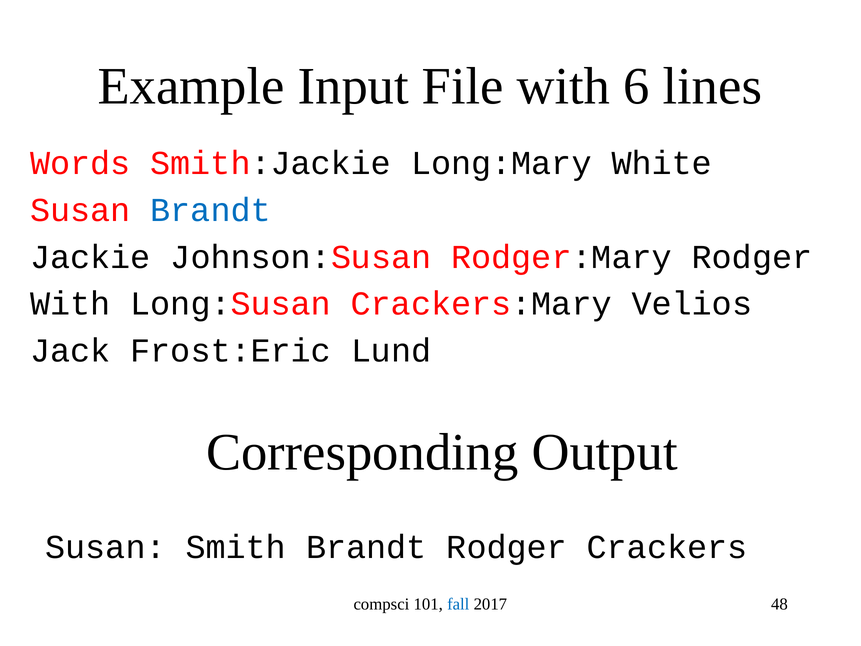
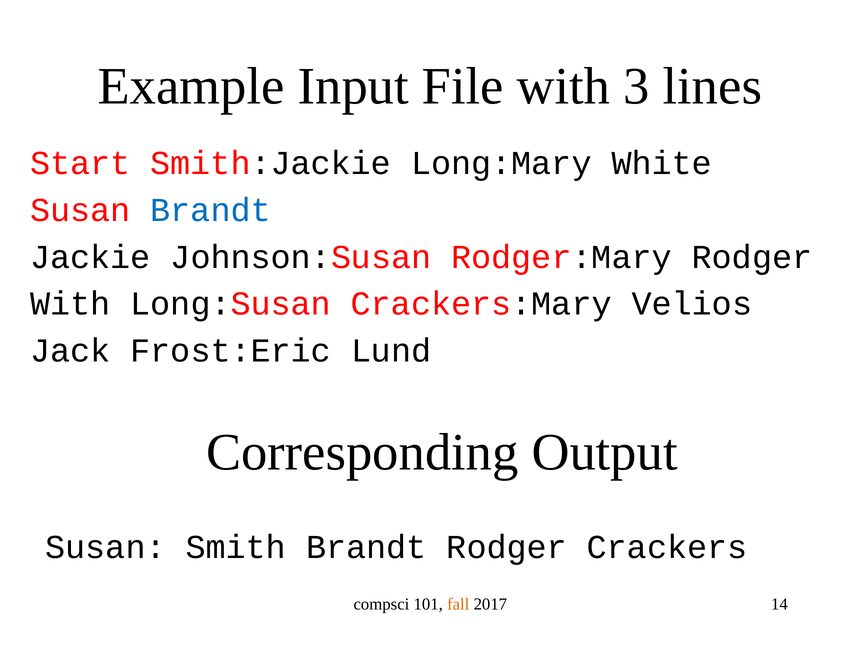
6: 6 -> 3
Words: Words -> Start
fall colour: blue -> orange
48: 48 -> 14
